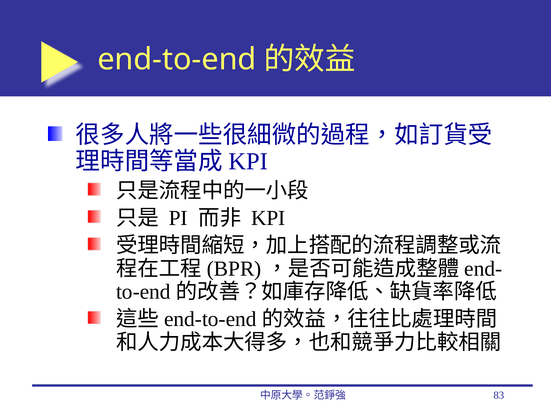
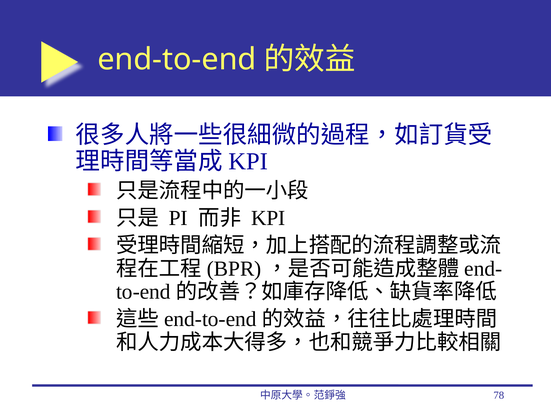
83: 83 -> 78
